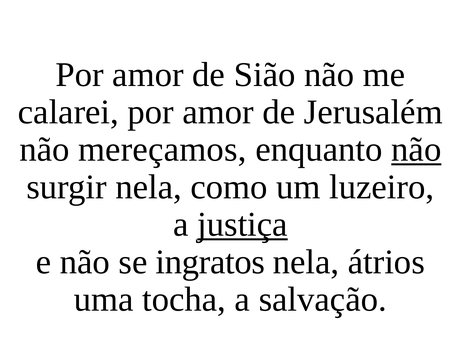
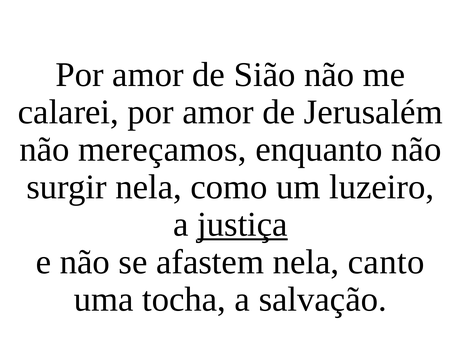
não at (416, 150) underline: present -> none
ingratos: ingratos -> afastem
átrios: átrios -> canto
